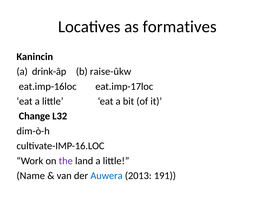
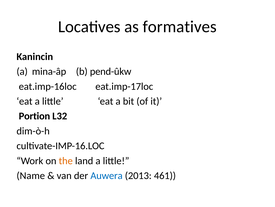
drink-âp: drink-âp -> mina-âp
raise-ûkw: raise-ûkw -> pend-ûkw
Change: Change -> Portion
the colour: purple -> orange
191: 191 -> 461
